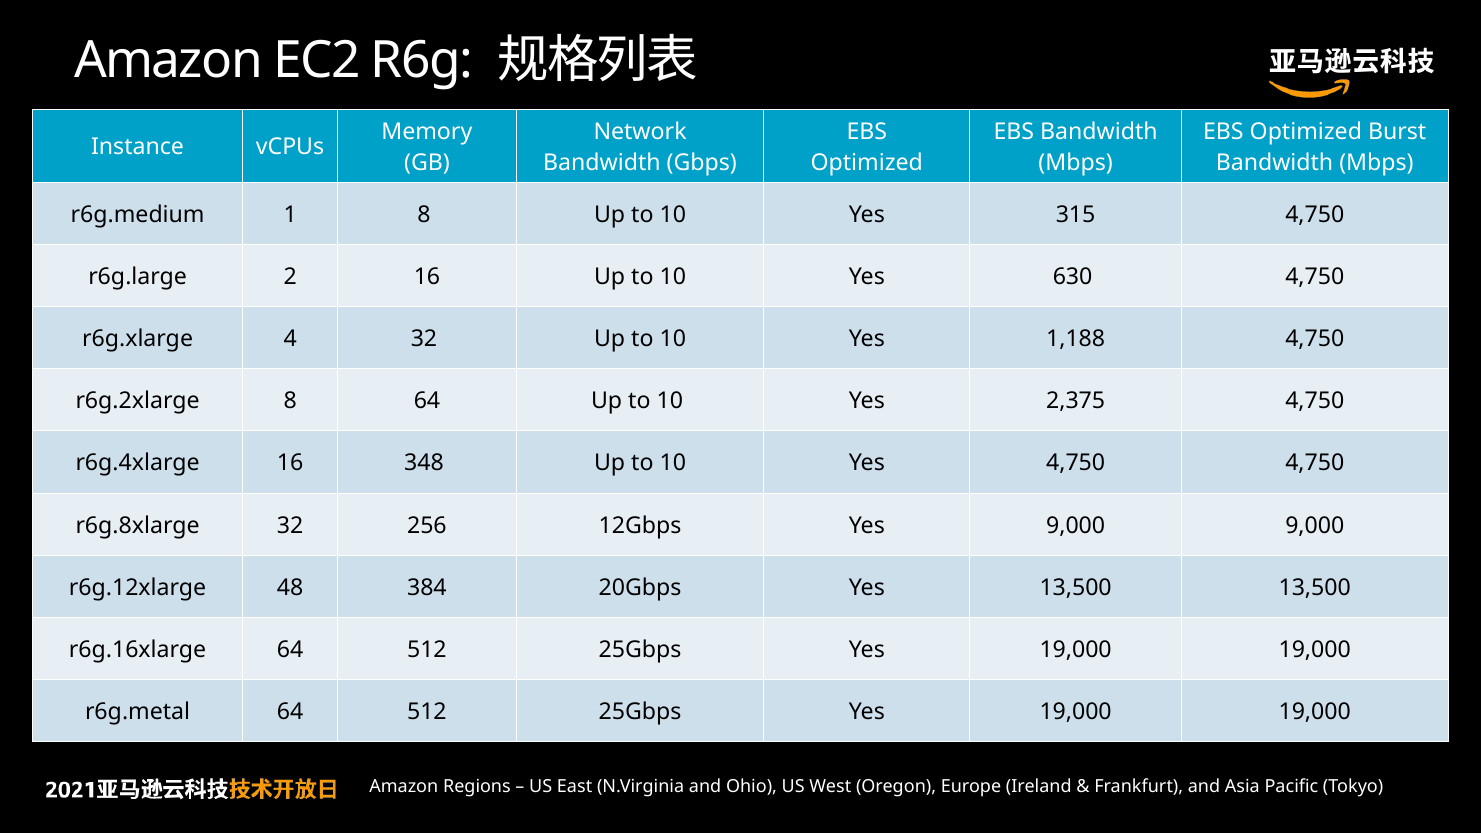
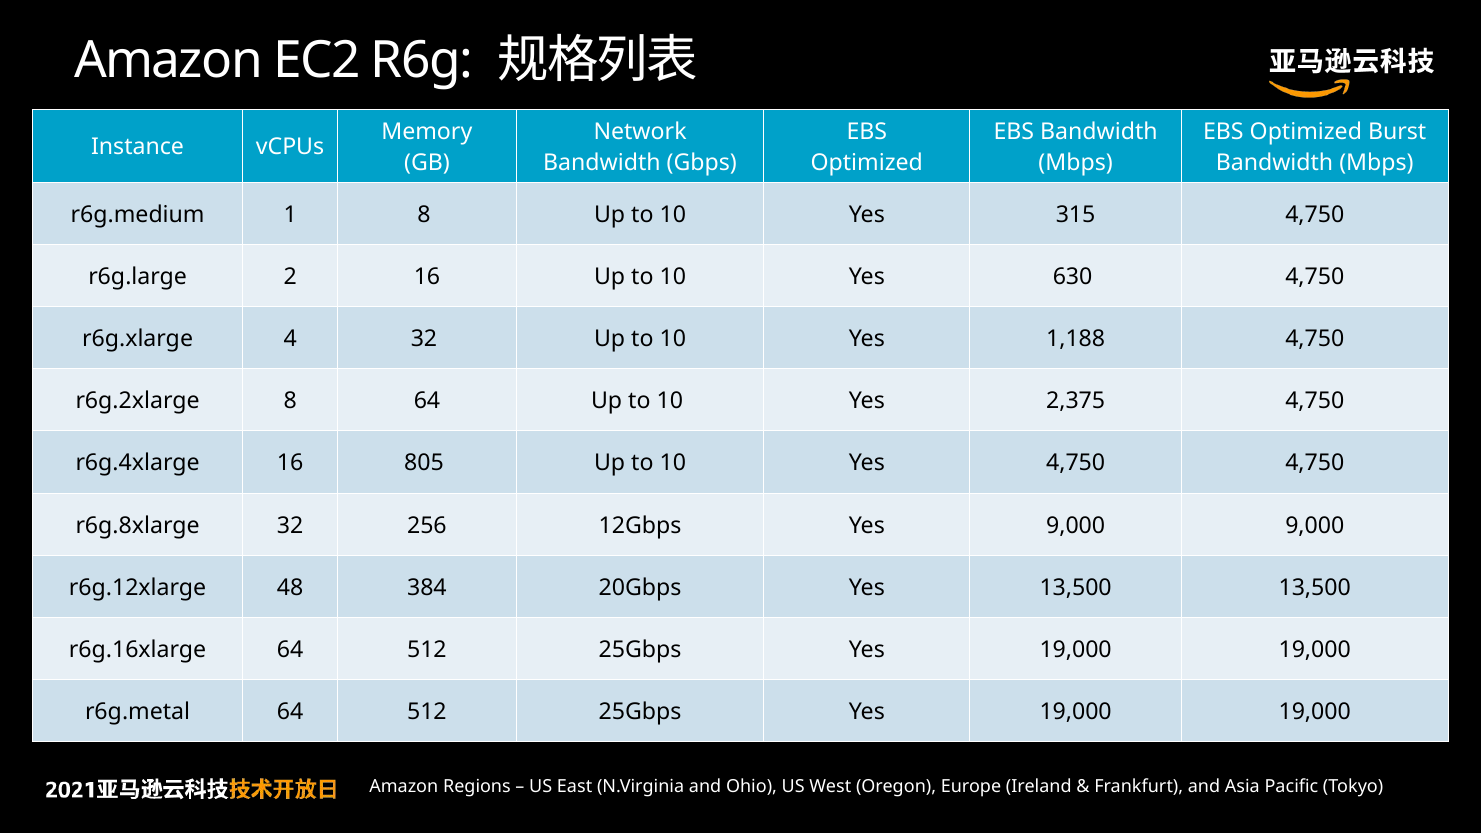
348: 348 -> 805
